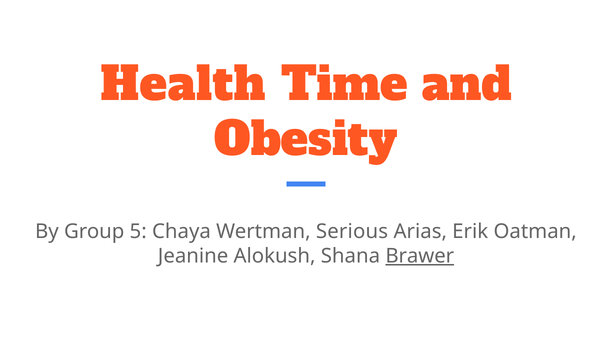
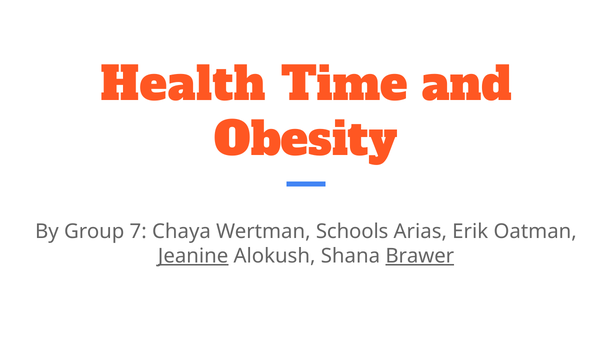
5: 5 -> 7
Serious: Serious -> Schools
Jeanine underline: none -> present
